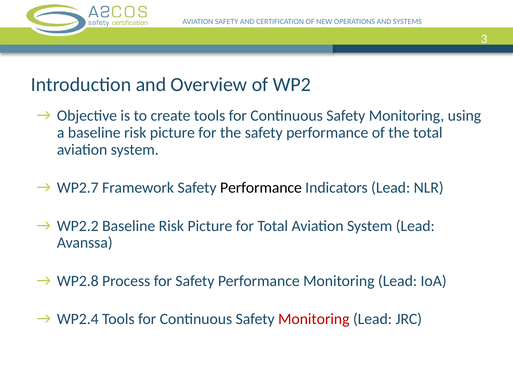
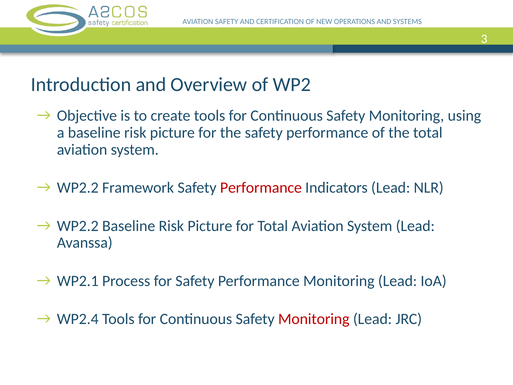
WP2.7 at (78, 188): WP2.7 -> WP2.2
Performance at (261, 188) colour: black -> red
WP2.8: WP2.8 -> WP2.1
